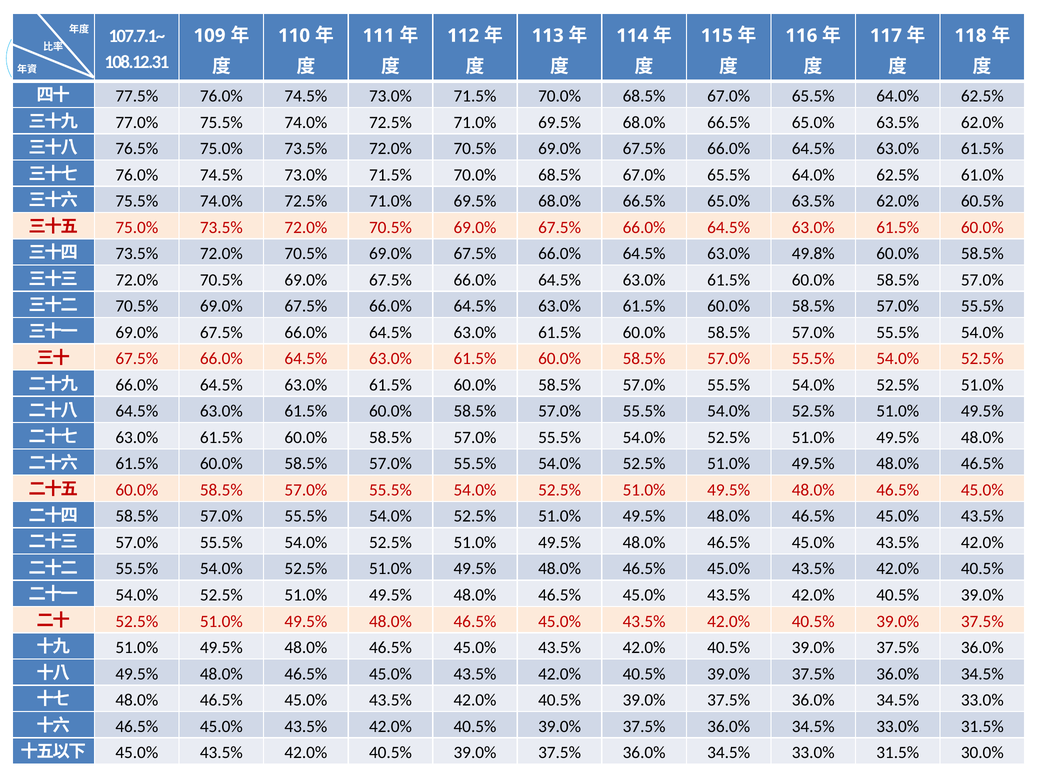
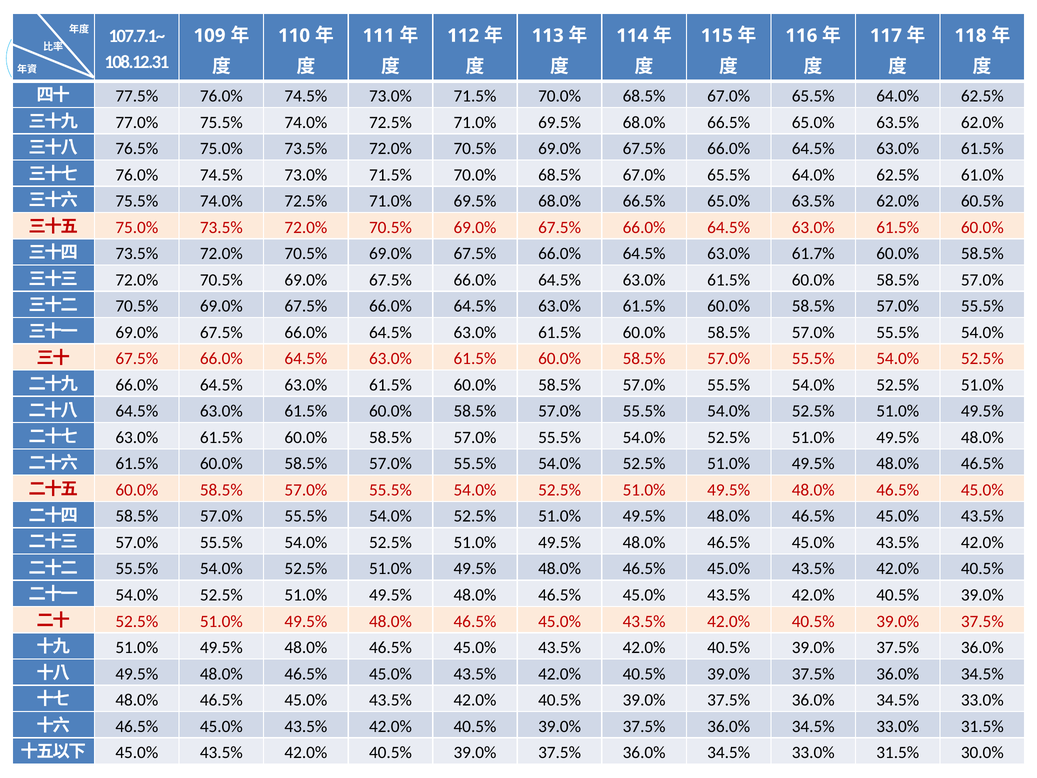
49.8%: 49.8% -> 61.7%
